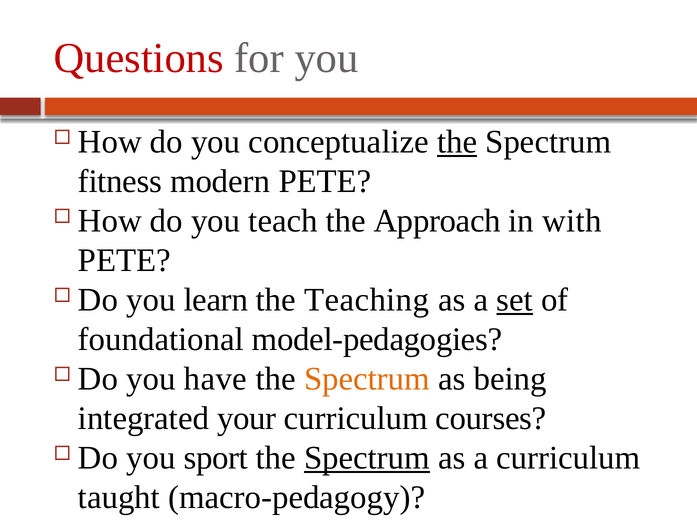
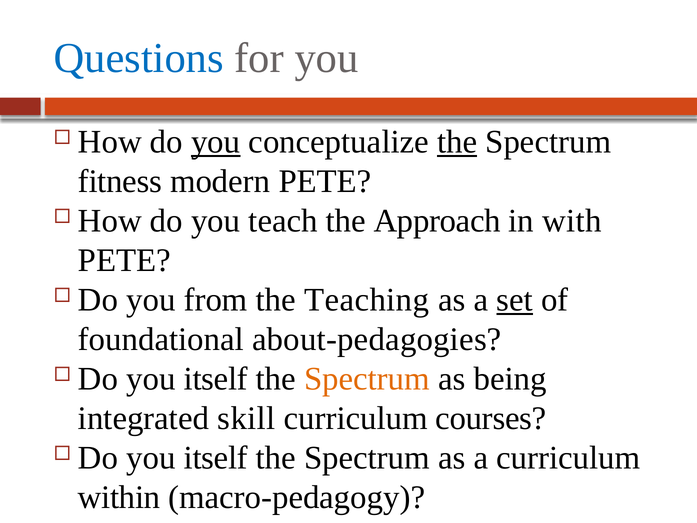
Questions colour: red -> blue
you at (216, 142) underline: none -> present
learn: learn -> from
model-pedagogies: model-pedagogies -> about-pedagogies
have at (215, 379): have -> itself
your: your -> skill
sport at (216, 458): sport -> itself
Spectrum at (367, 458) underline: present -> none
taught: taught -> within
